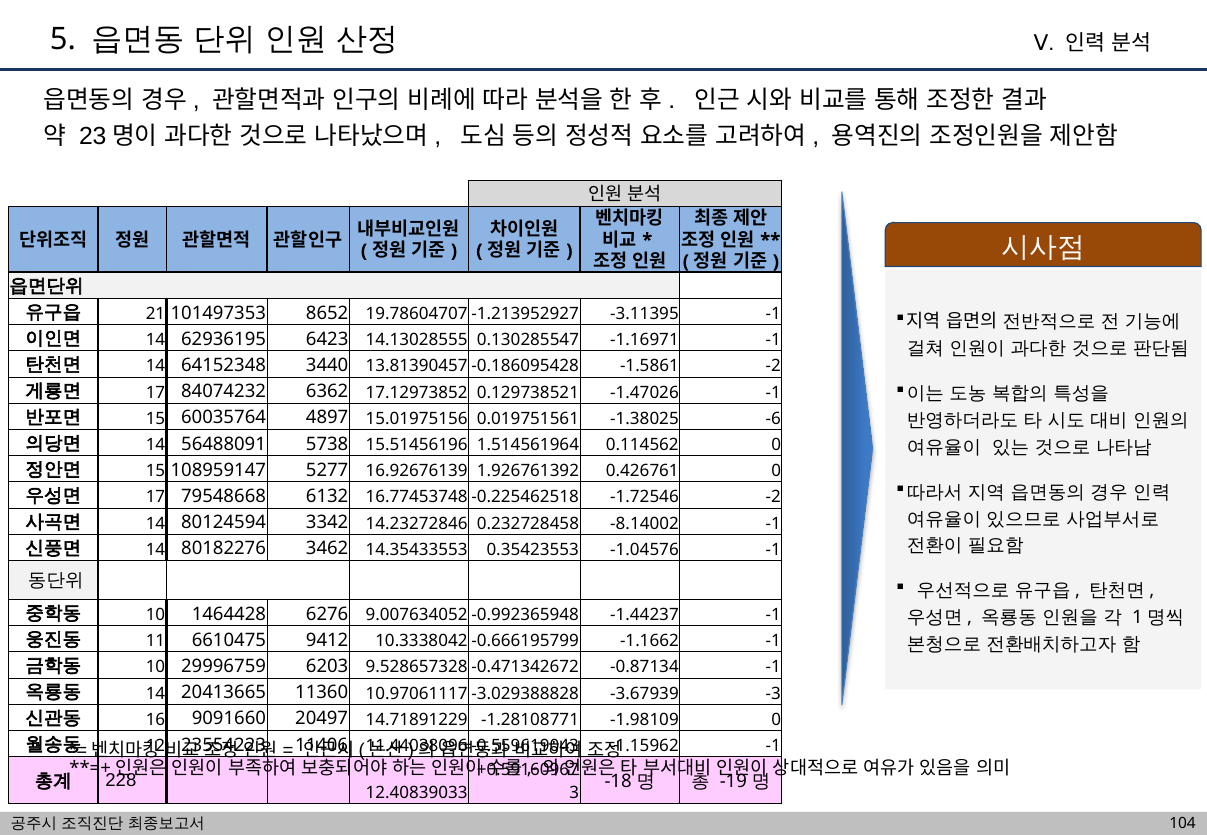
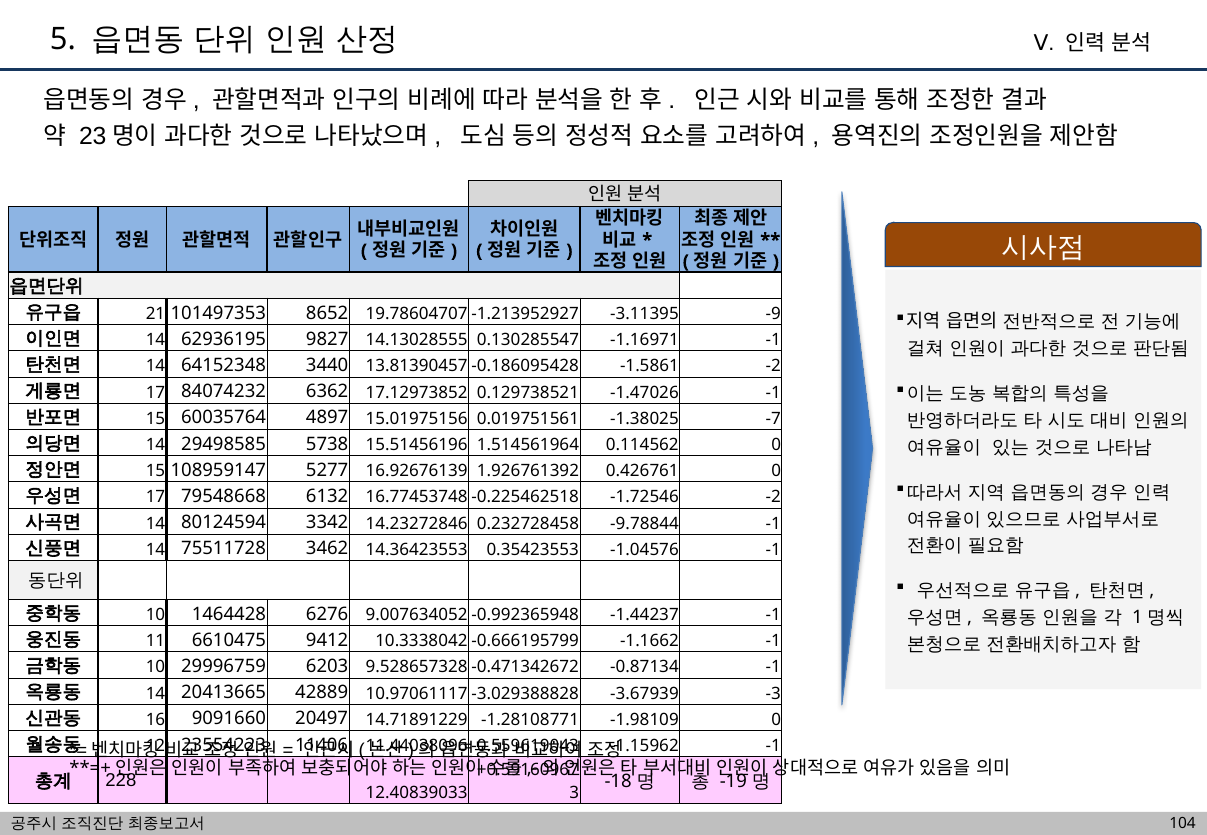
-3.11395 -1: -1 -> -9
6423: 6423 -> 9827
-6: -6 -> -7
56488091: 56488091 -> 29498585
-8.14002: -8.14002 -> -9.78844
80182276: 80182276 -> 75511728
14.35433553: 14.35433553 -> 14.36423553
11360: 11360 -> 42889
